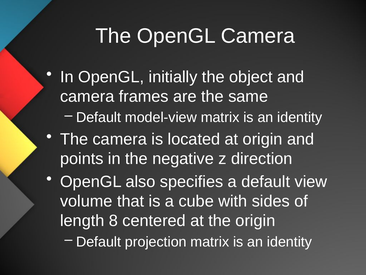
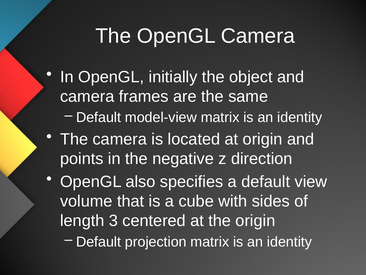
8: 8 -> 3
